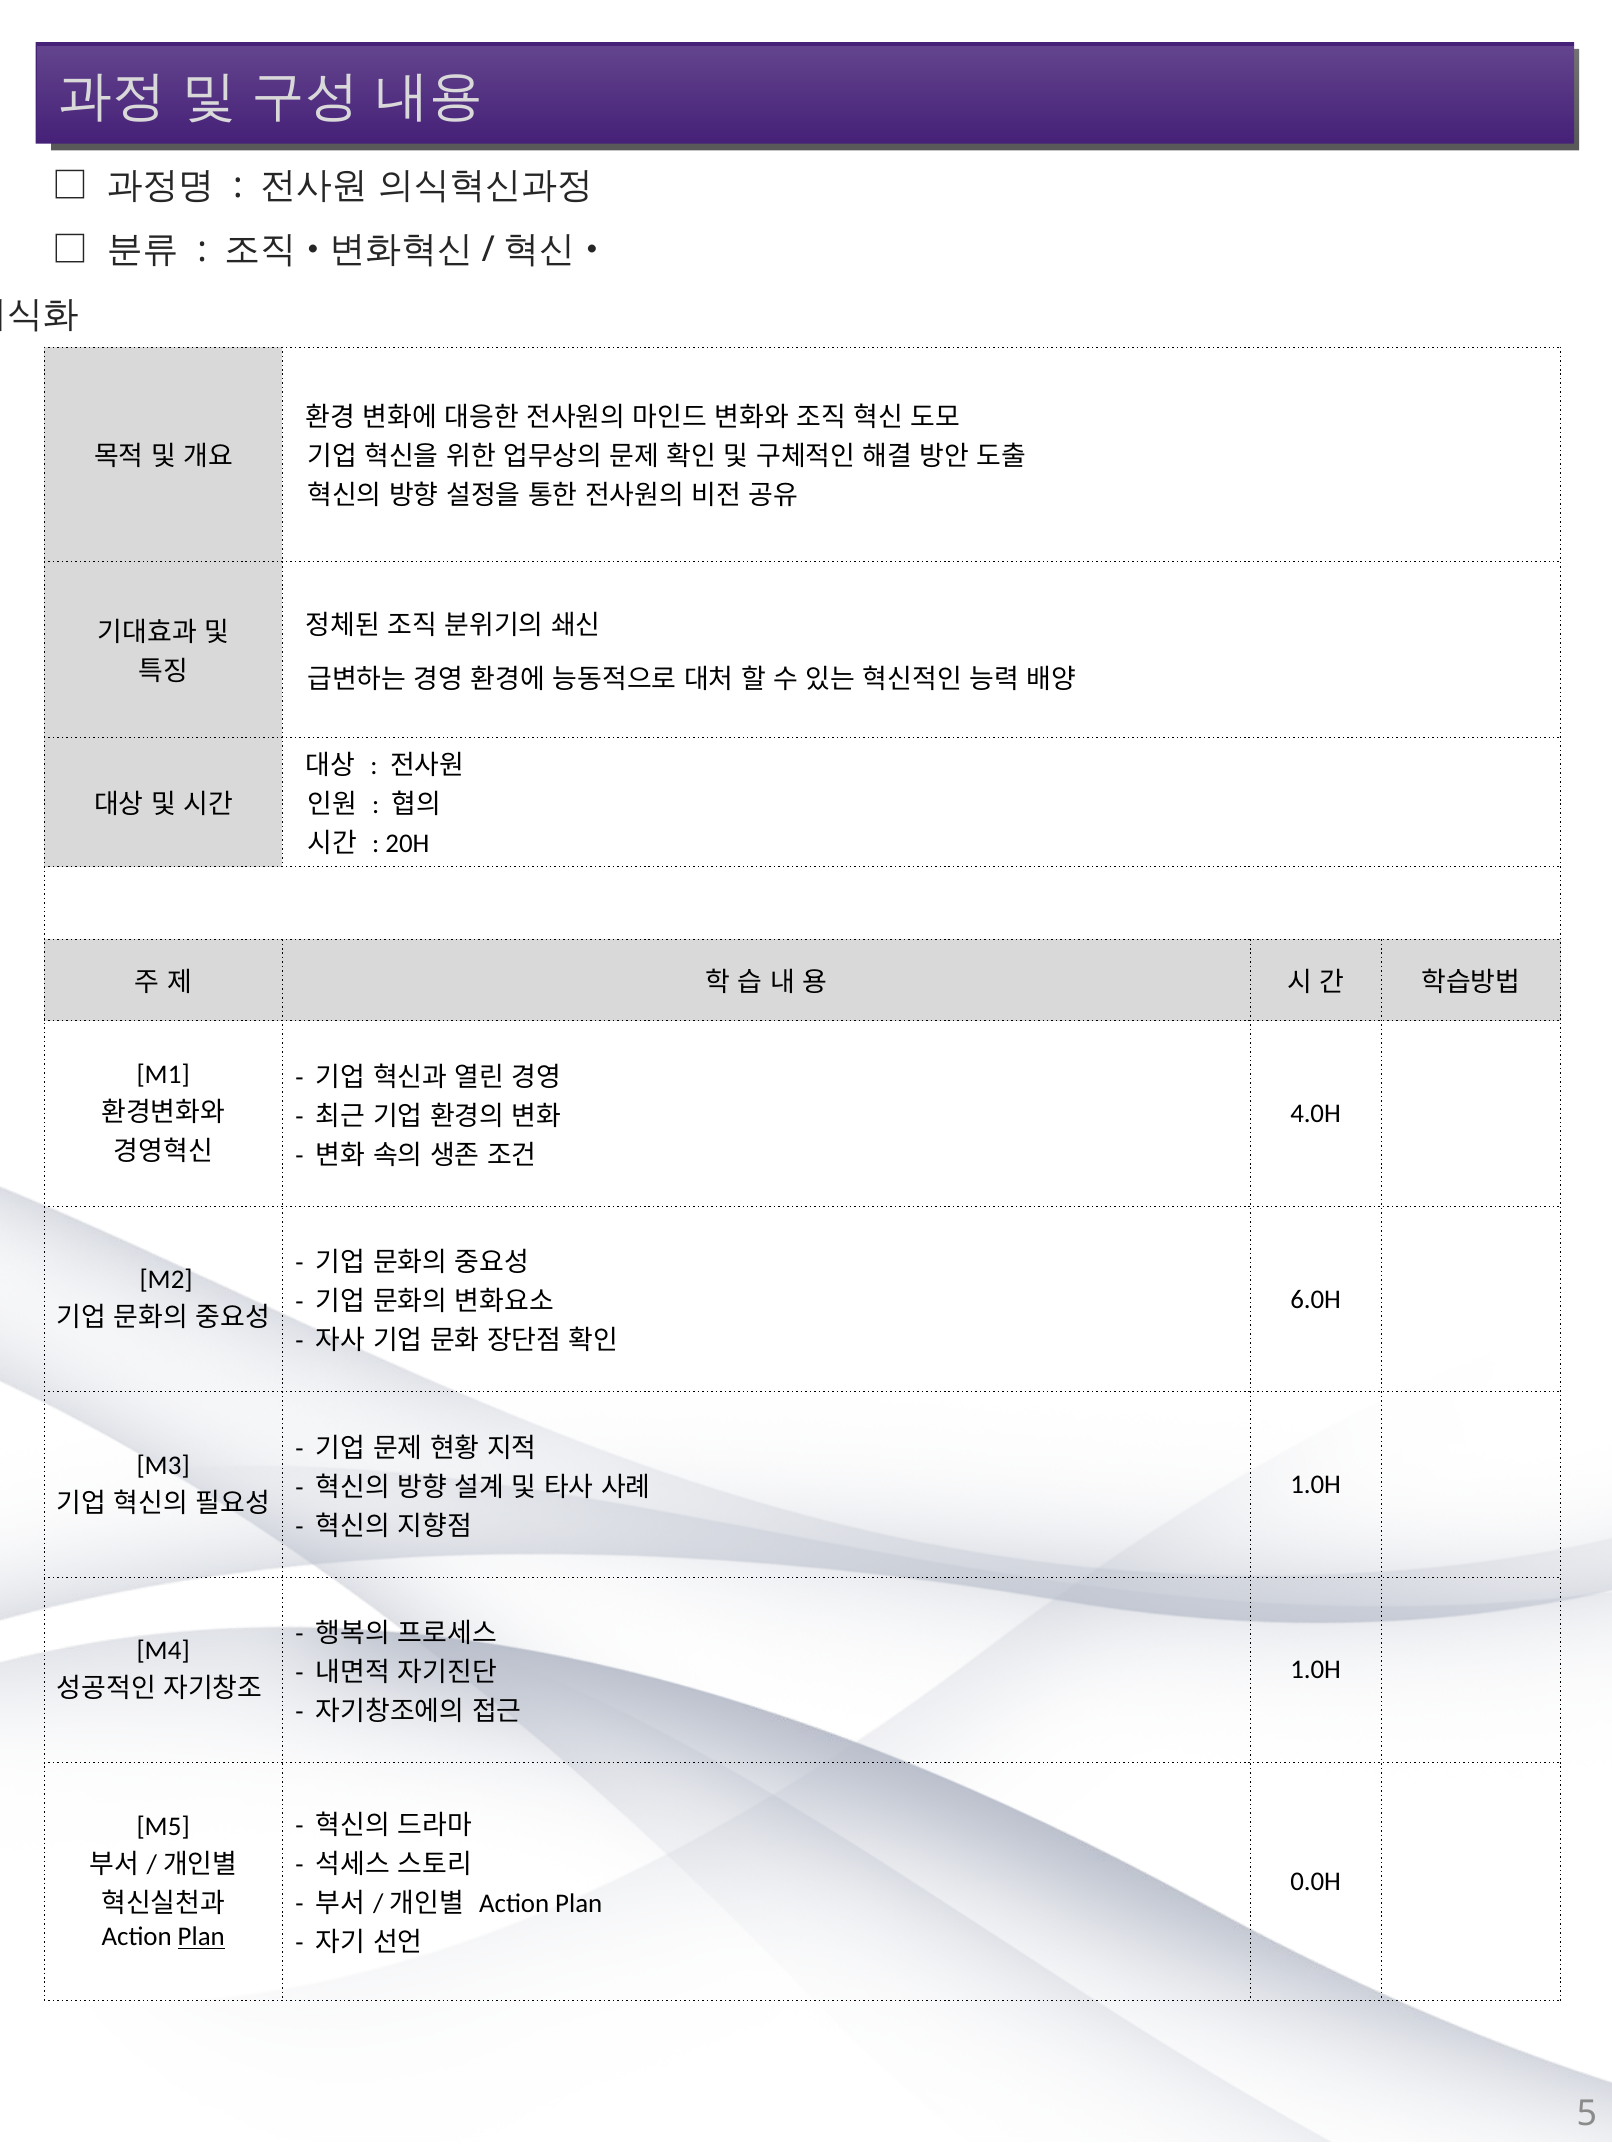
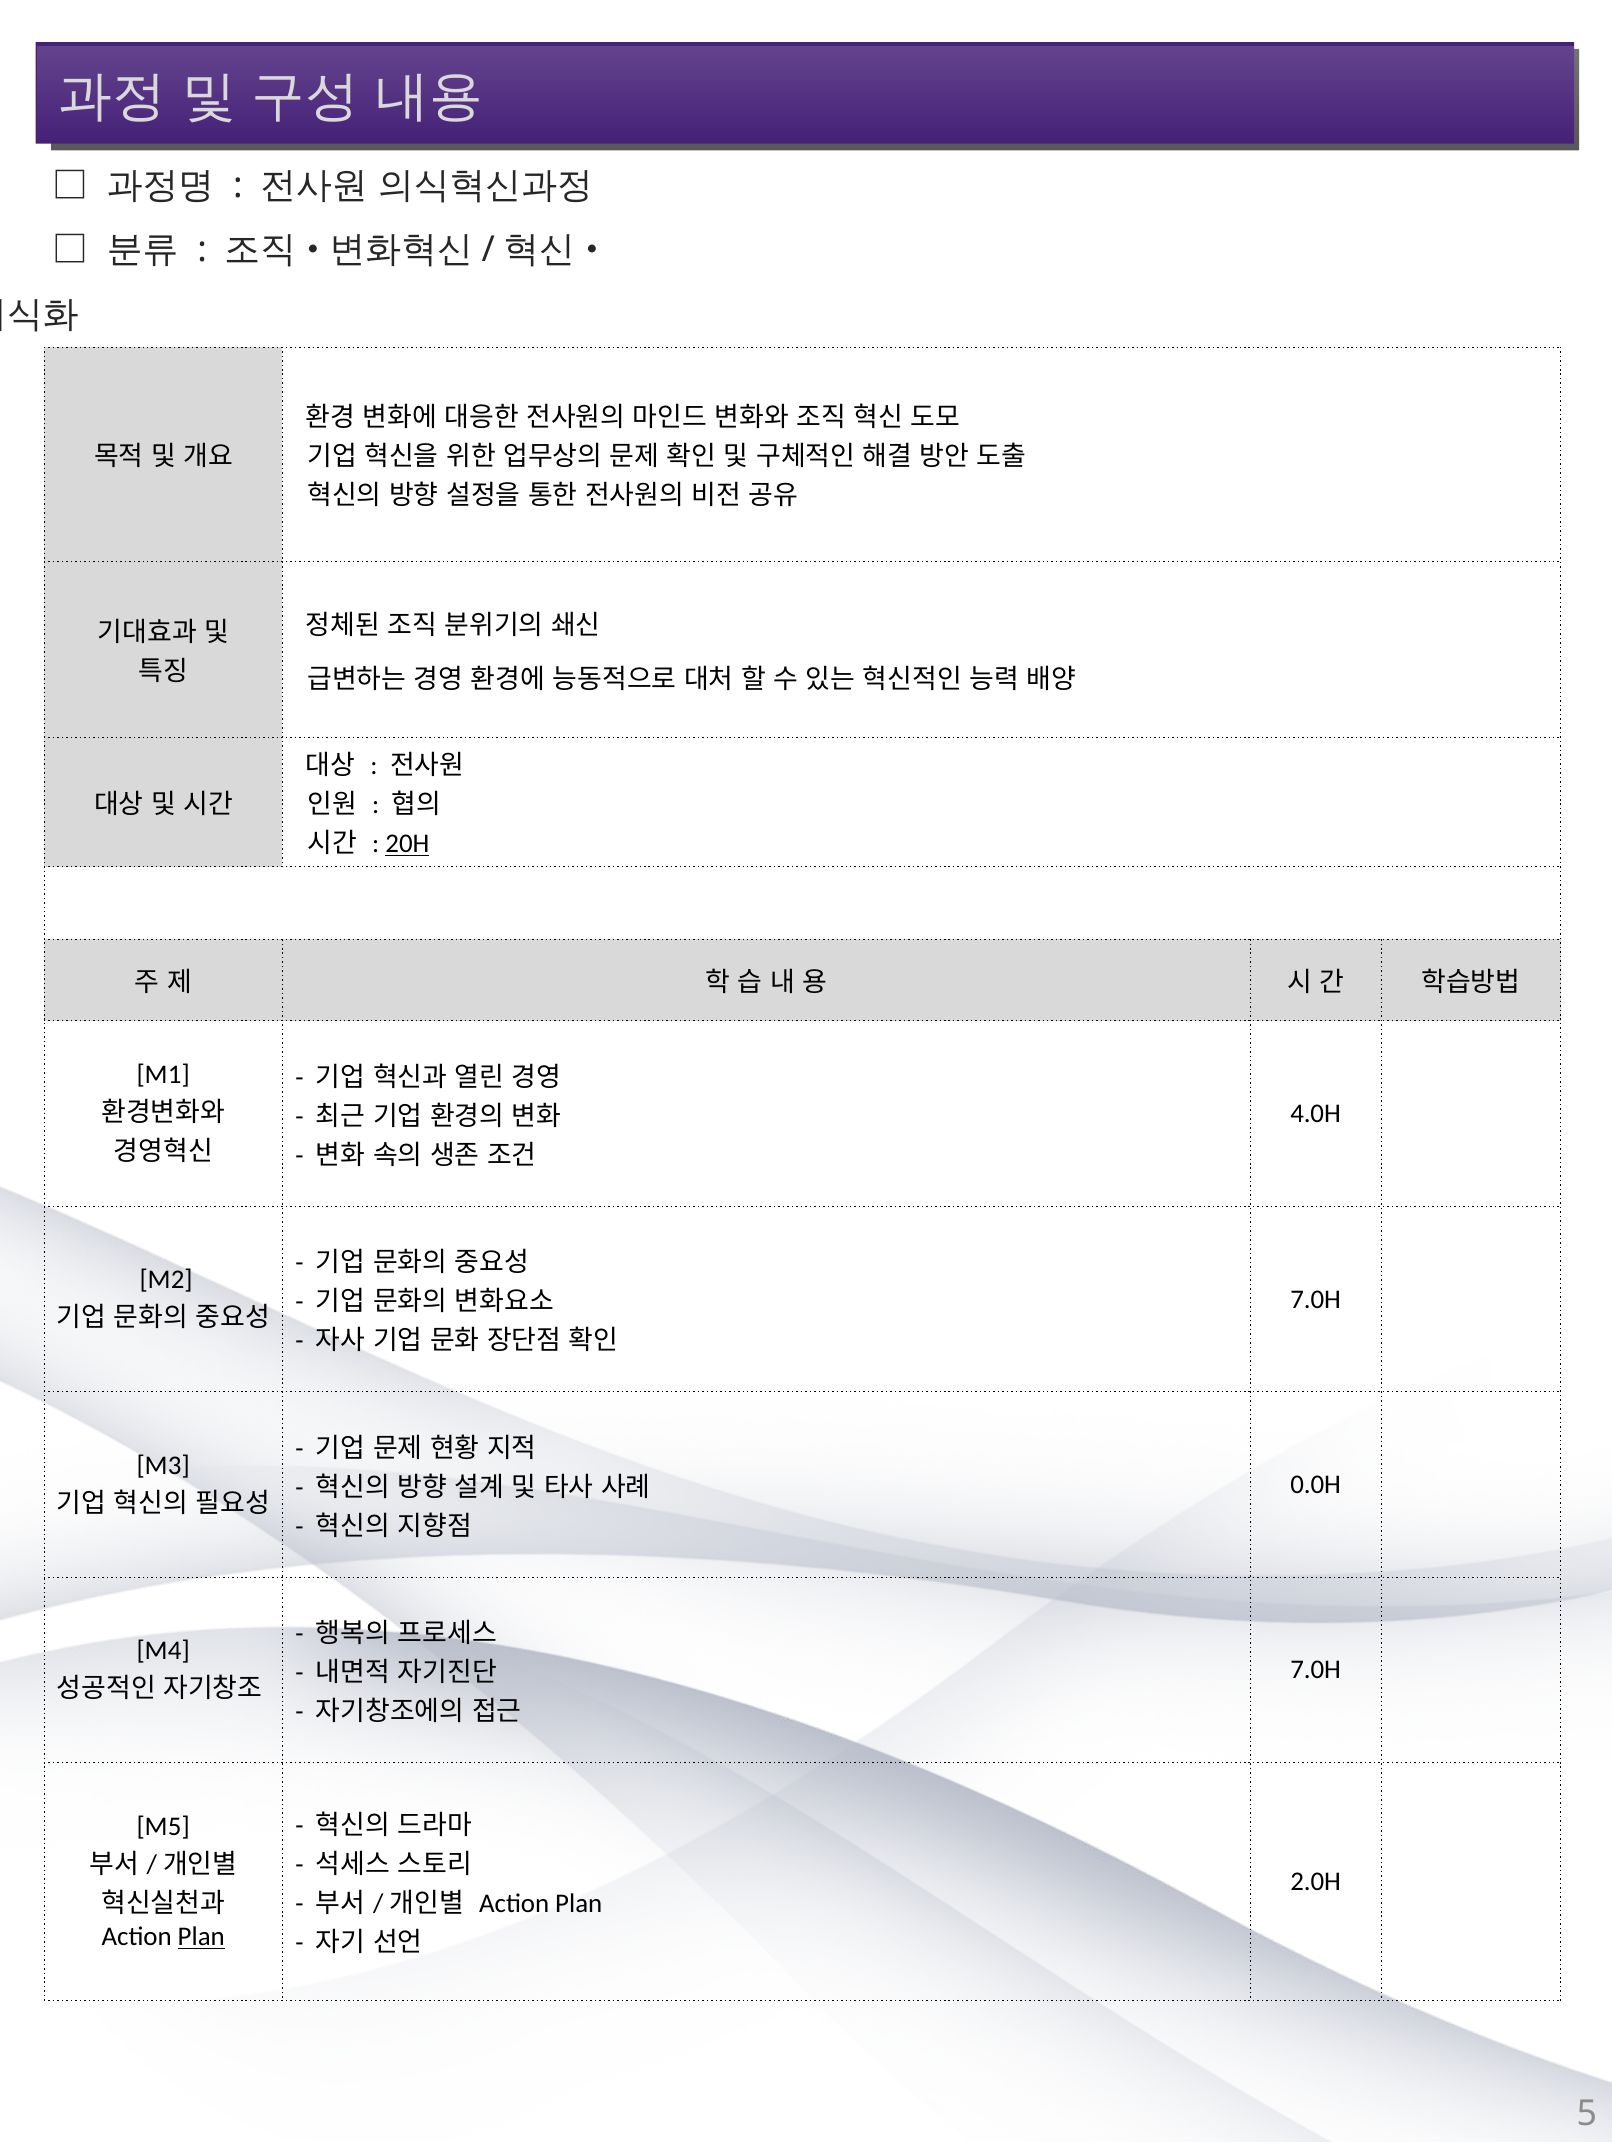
20H underline: none -> present
6.0H at (1316, 1299): 6.0H -> 7.0H
1.0H at (1316, 1484): 1.0H -> 0.0H
1.0H at (1316, 1670): 1.0H -> 7.0H
0.0H: 0.0H -> 2.0H
